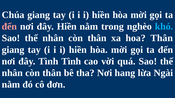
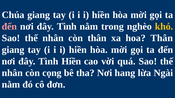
Hiền at (67, 27): Hiền -> Tình
khó colour: light blue -> yellow
Tình Tình: Tình -> Hiền
thân at (52, 73): thân -> cọng
